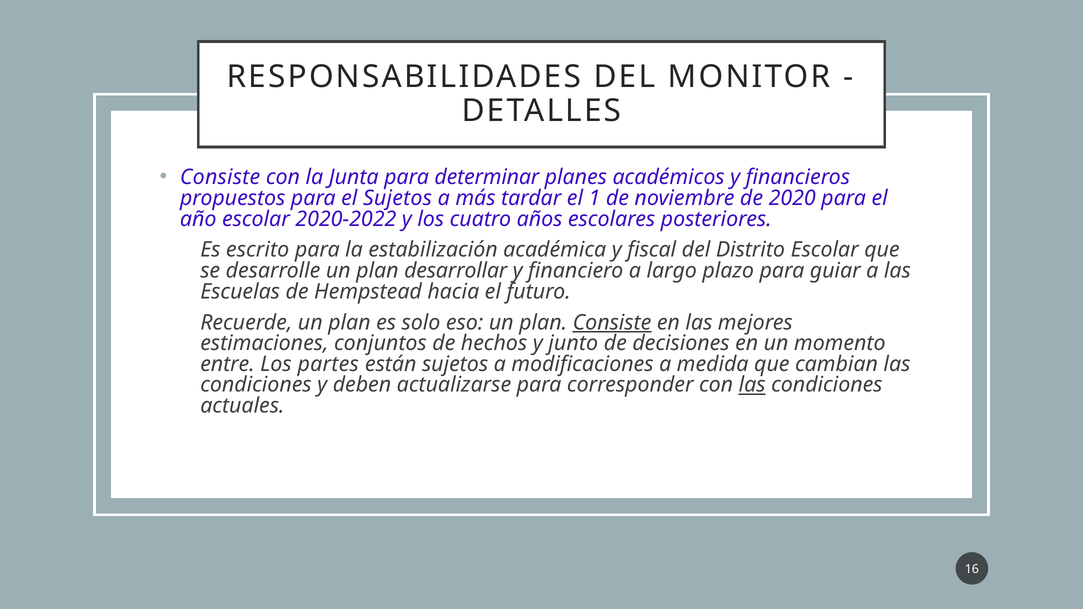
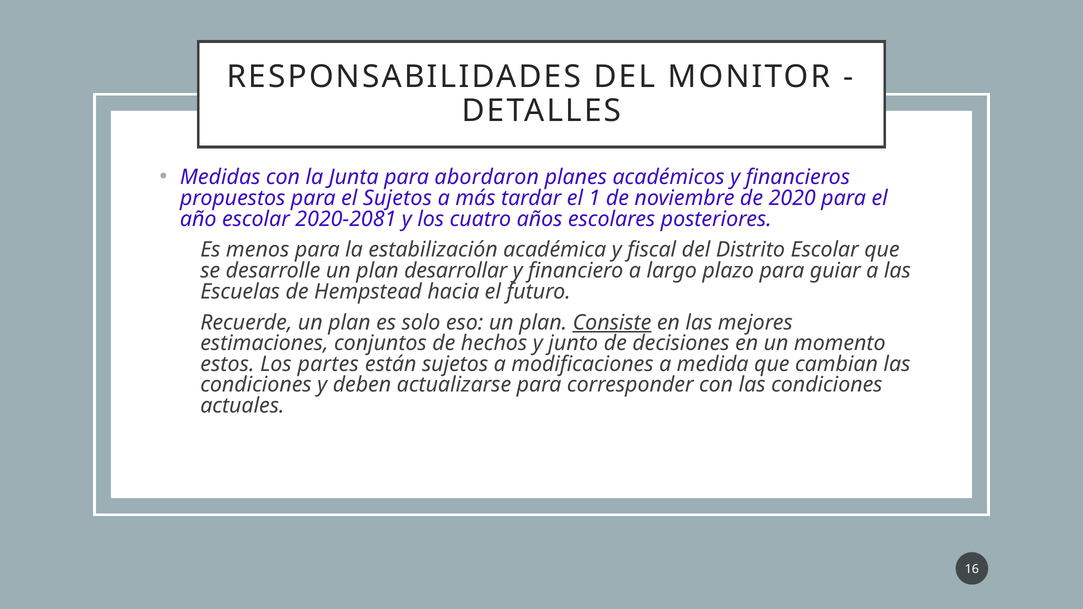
Consiste at (220, 177): Consiste -> Medidas
determinar: determinar -> abordaron
2020-2022: 2020-2022 -> 2020-2081
escrito: escrito -> menos
entre: entre -> estos
las at (752, 385) underline: present -> none
